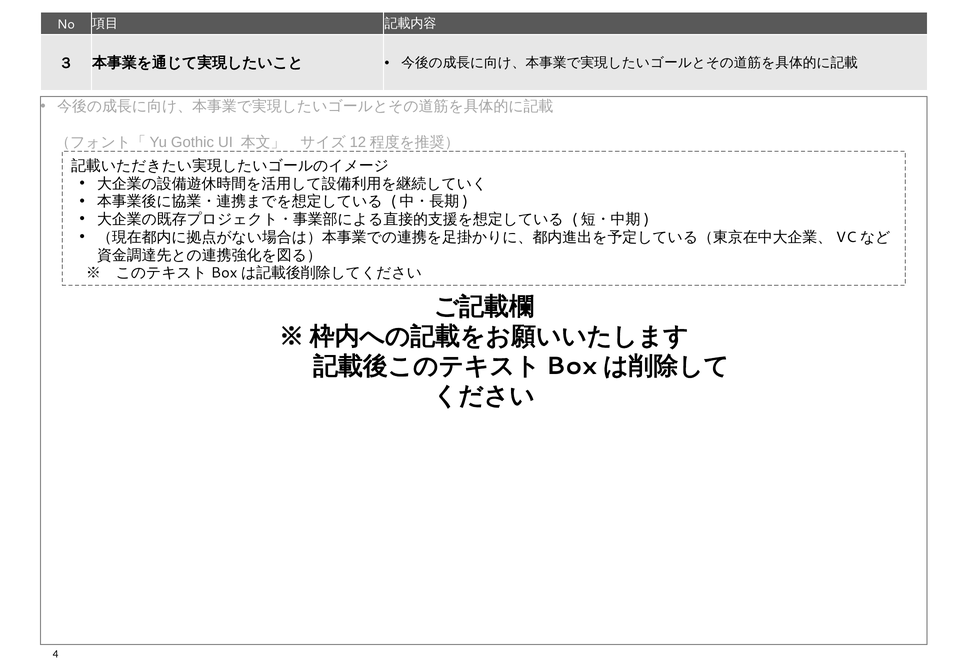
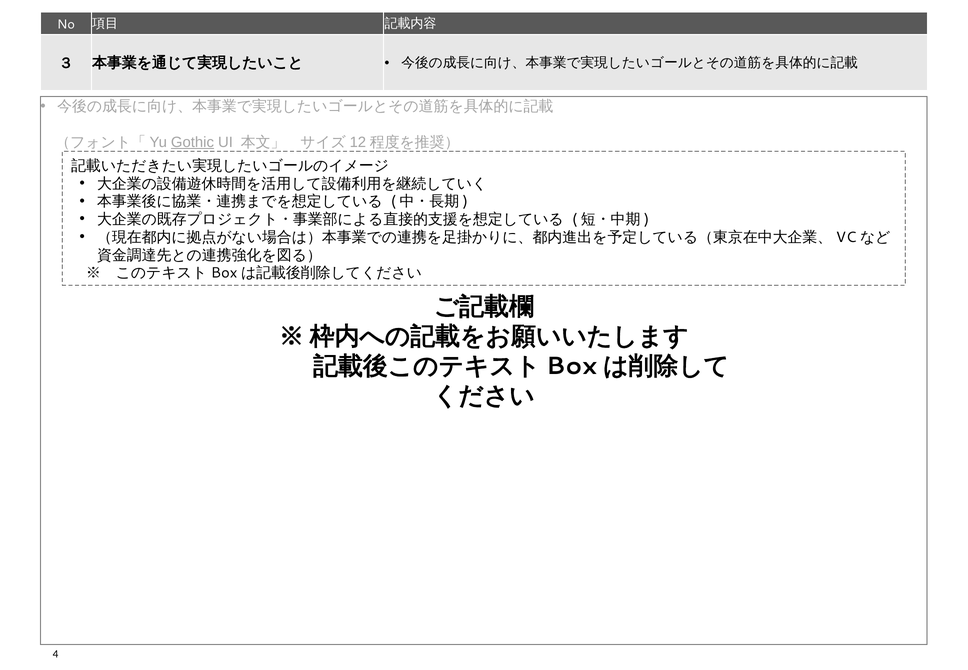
Gothic underline: none -> present
